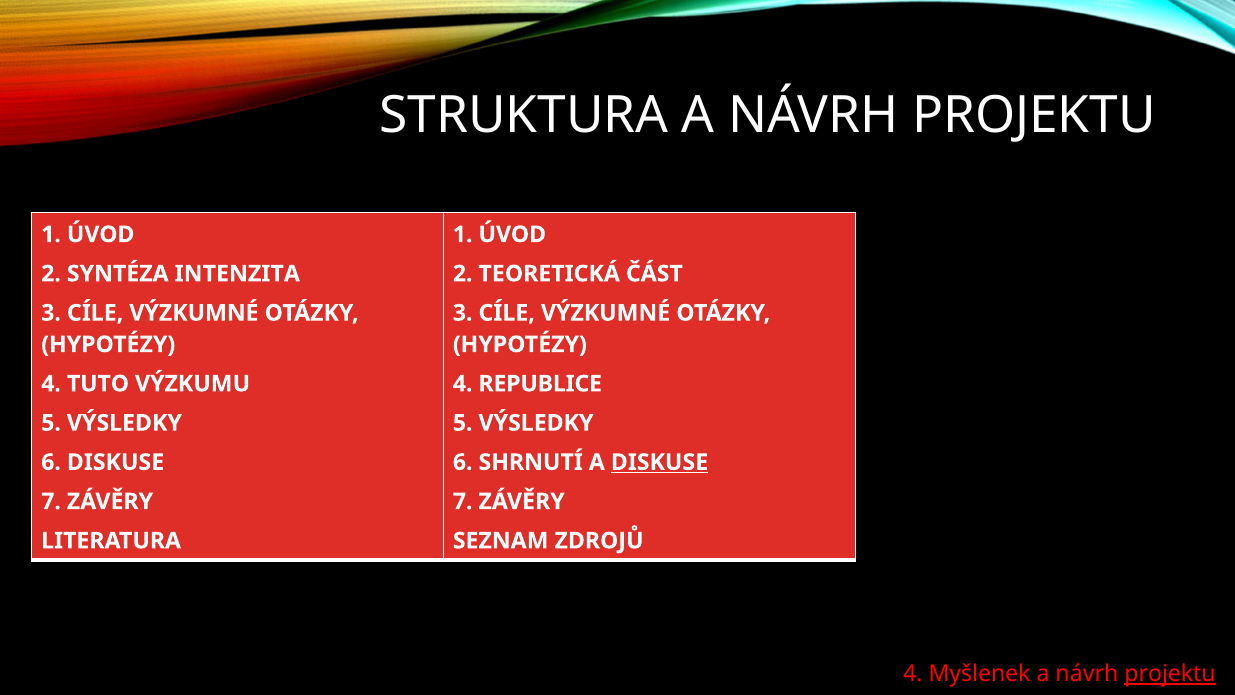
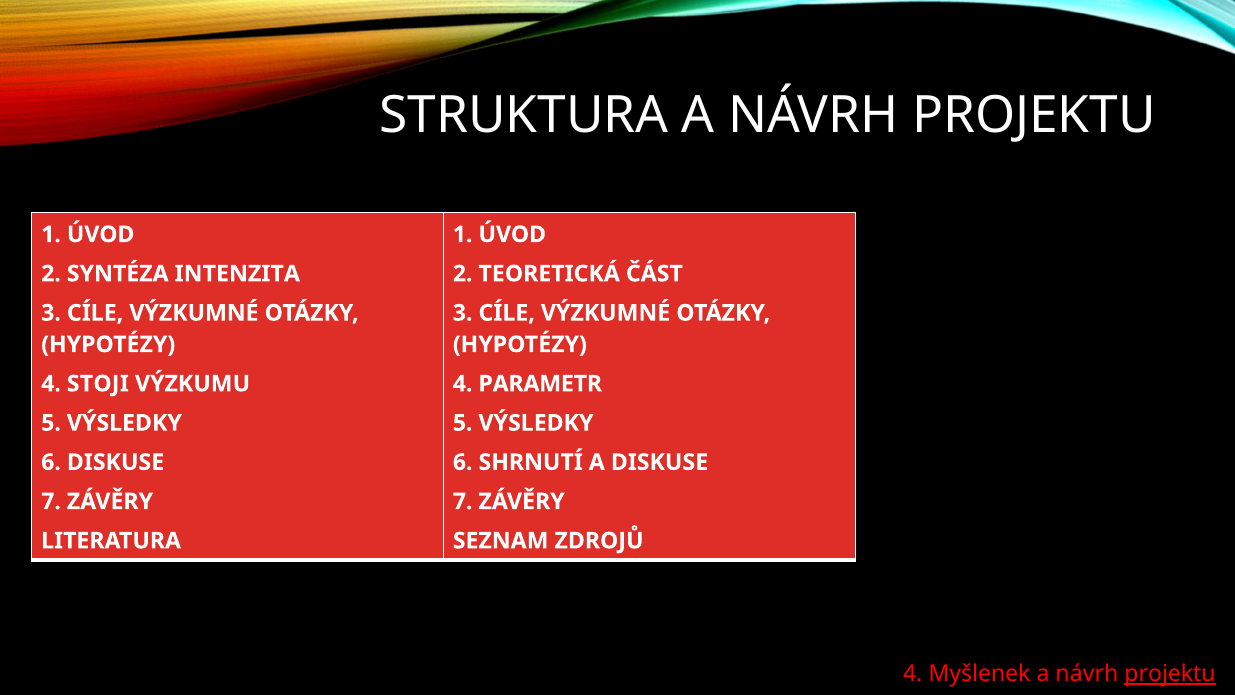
TUTO: TUTO -> STOJI
REPUBLICE: REPUBLICE -> PARAMETR
DISKUSE at (659, 462) underline: present -> none
